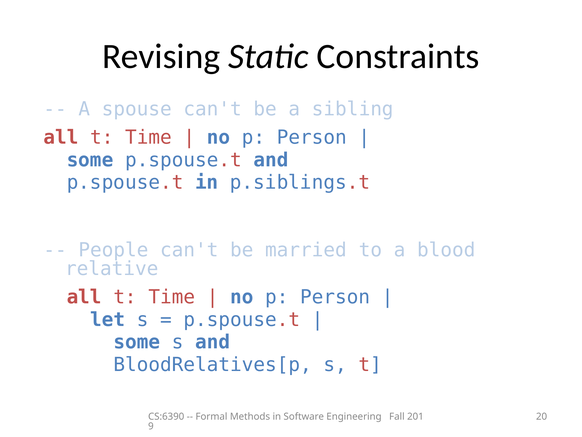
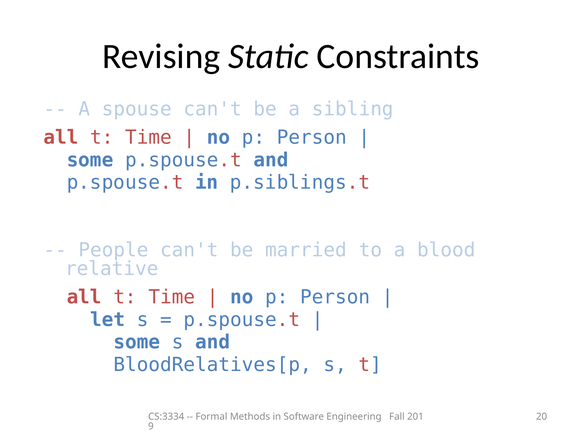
CS:6390: CS:6390 -> CS:3334
